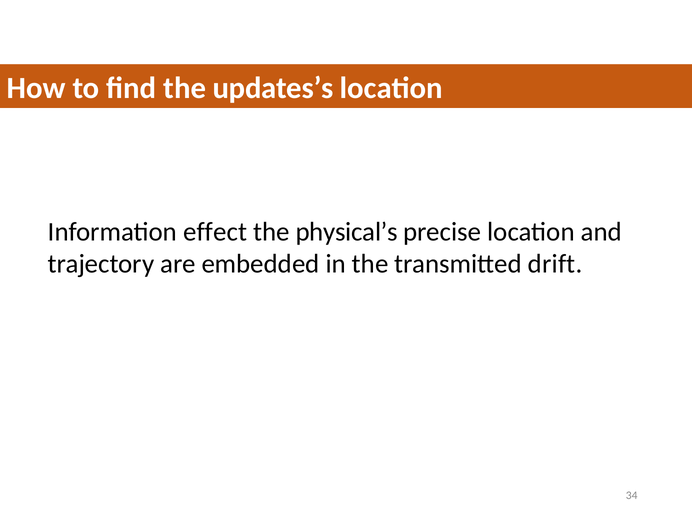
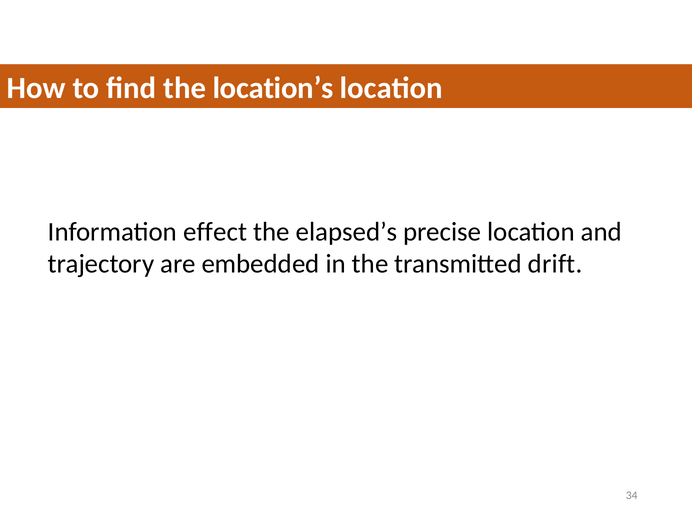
updates’s: updates’s -> location’s
physical’s: physical’s -> elapsed’s
